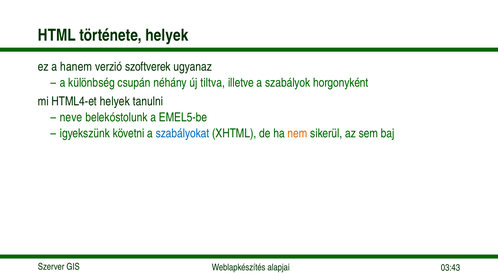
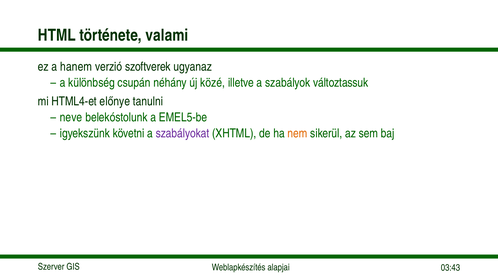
története helyek: helyek -> valami
tiltva: tiltva -> közé
horgonyként: horgonyként -> változtassuk
HTML4-et helyek: helyek -> előnye
szabályokat colour: blue -> purple
